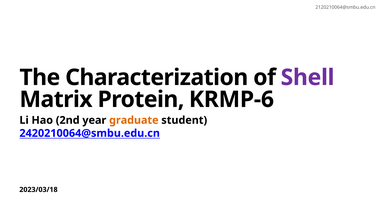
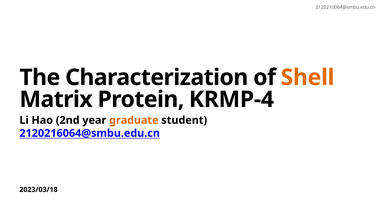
Shell colour: purple -> orange
KRMP-6: KRMP-6 -> KRMP-4
2420210064@smbu.edu.cn: 2420210064@smbu.edu.cn -> 2120216064@smbu.edu.cn
